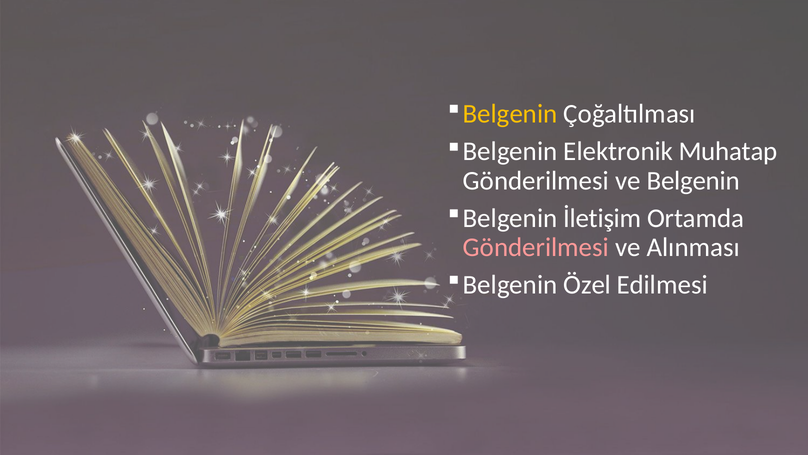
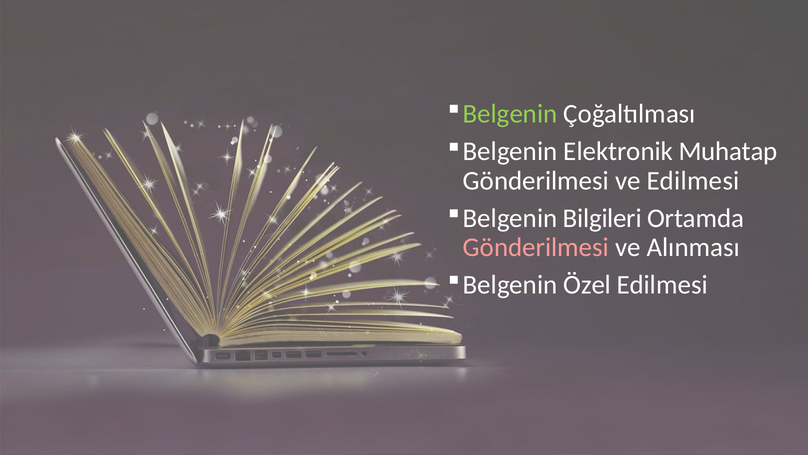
Belgenin at (510, 114) colour: yellow -> light green
ve Belgenin: Belgenin -> Edilmesi
İletişim: İletişim -> Bilgileri
